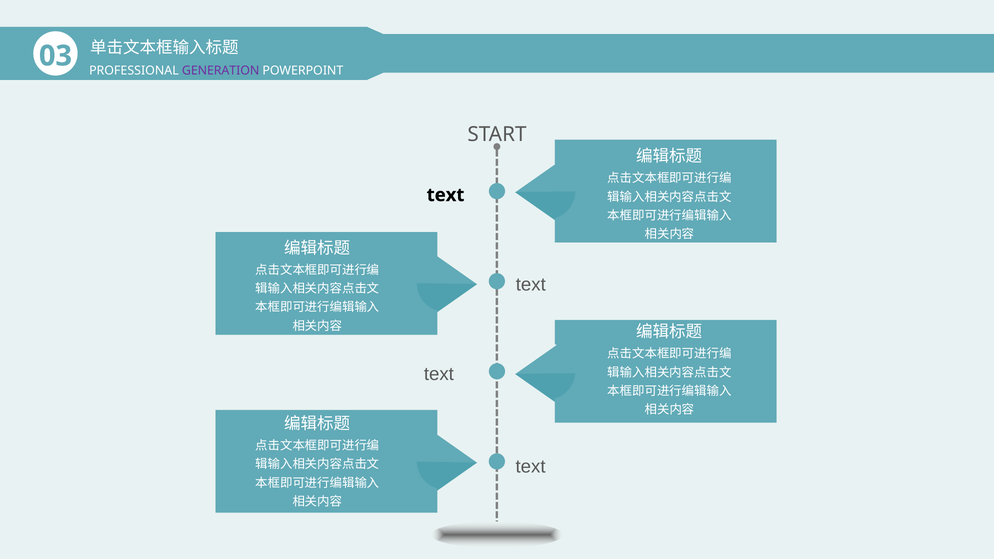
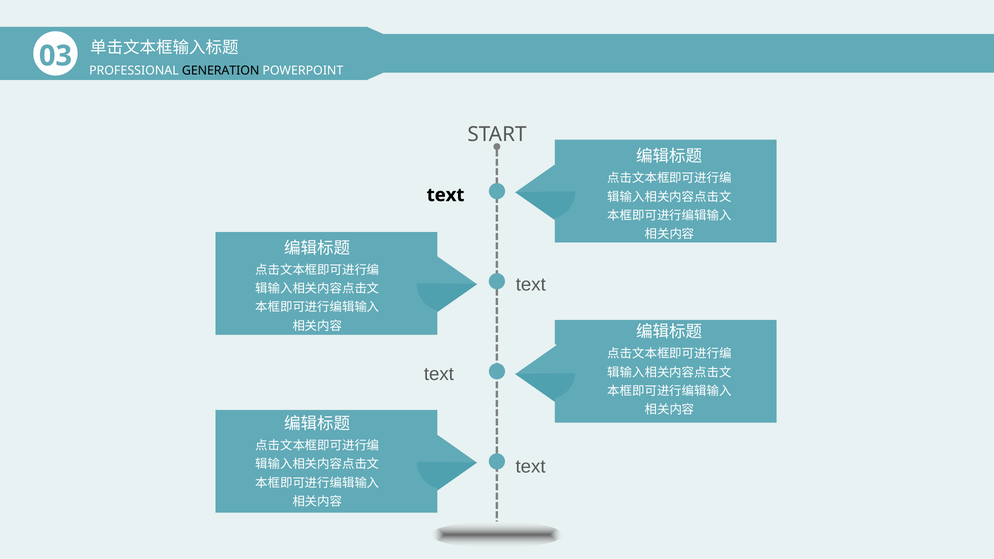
GENERATION colour: purple -> black
